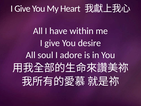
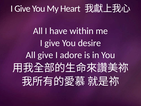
All soul: soul -> give
